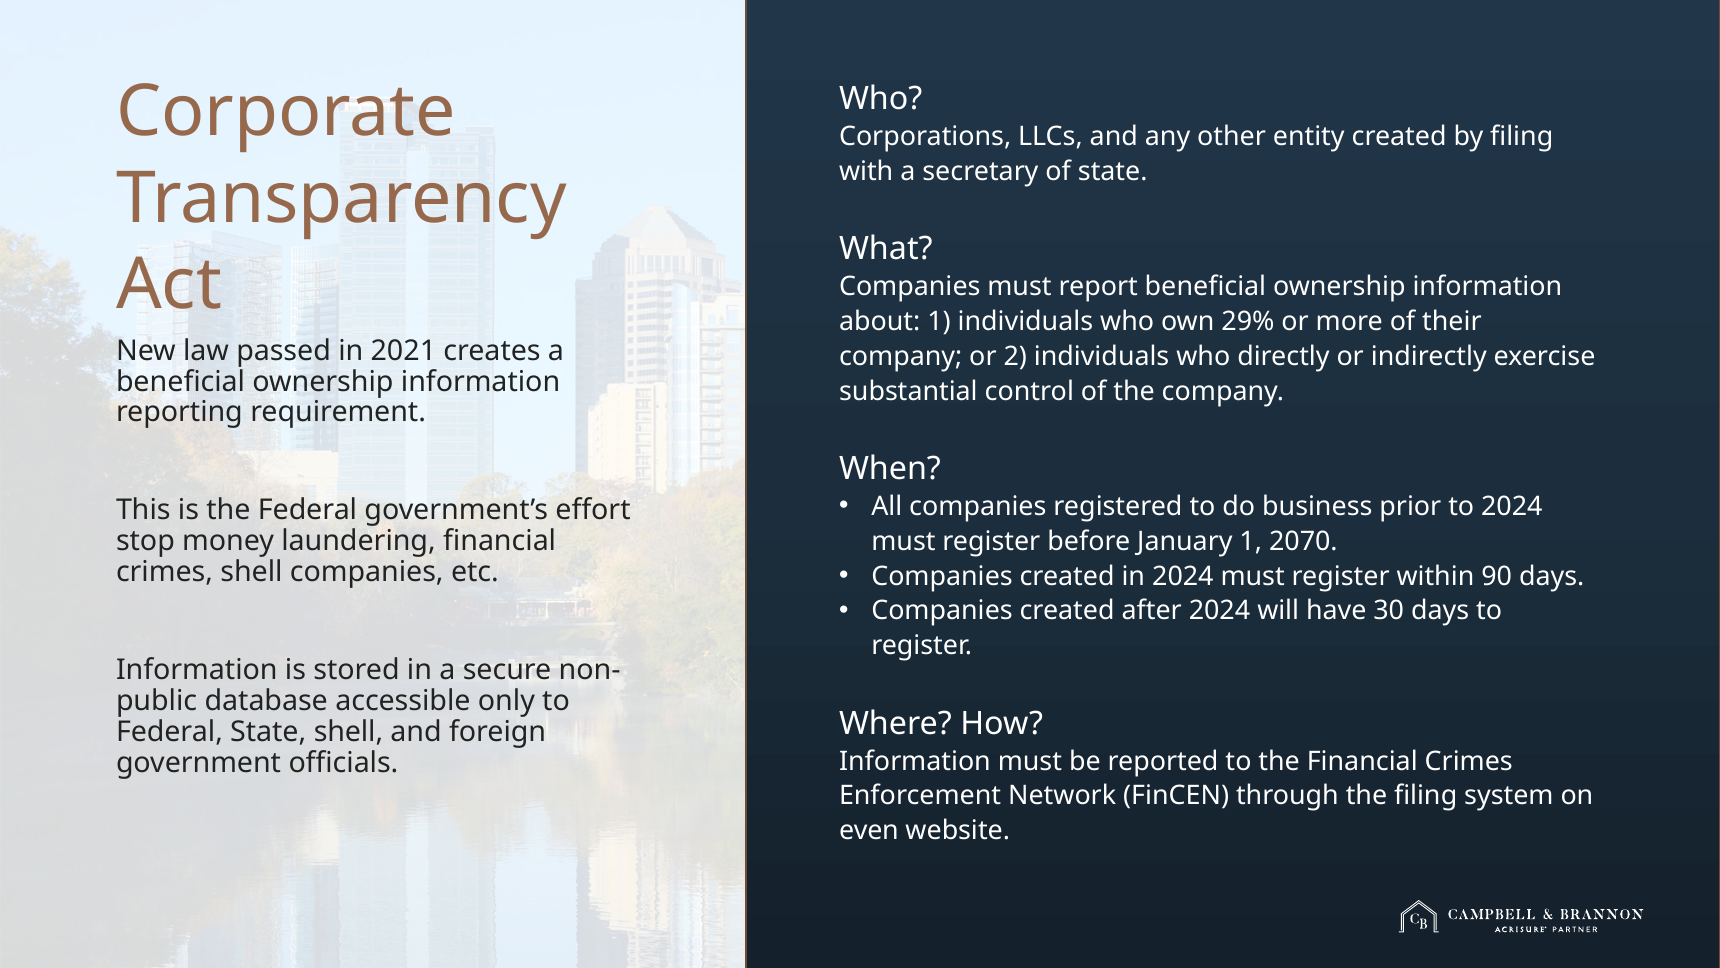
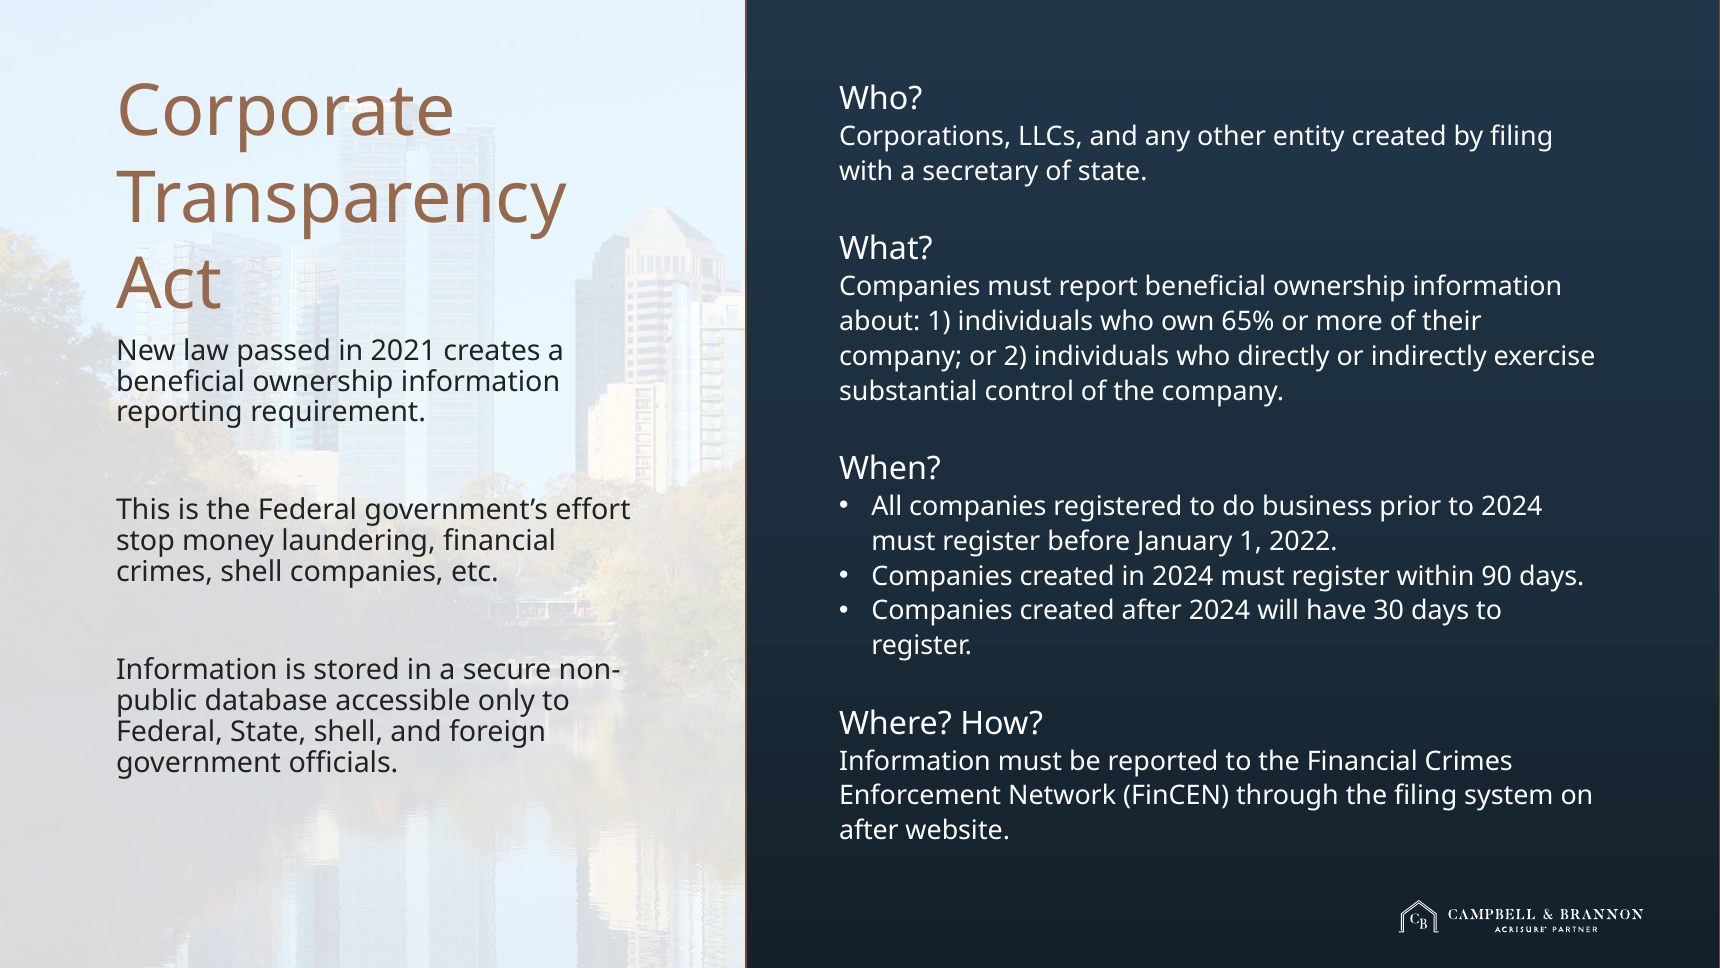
29%: 29% -> 65%
2070: 2070 -> 2022
even at (869, 830): even -> after
